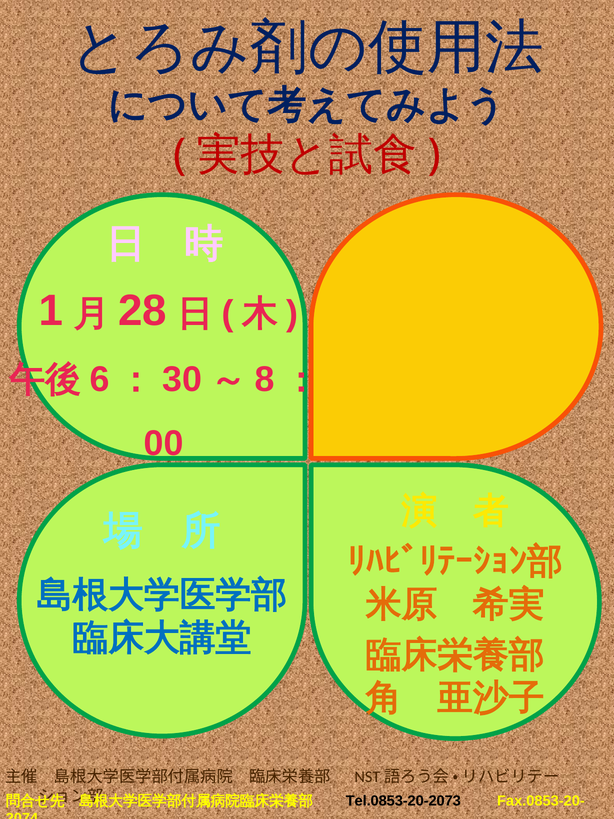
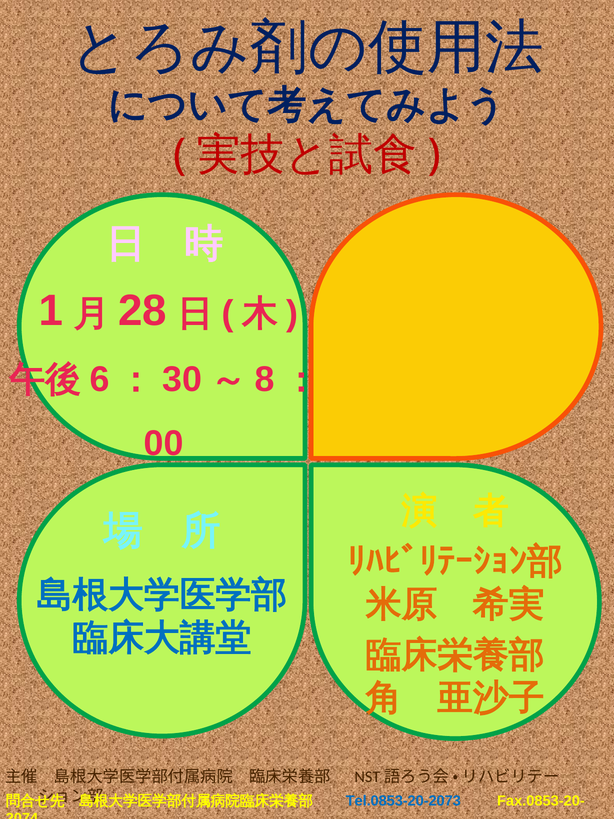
Tel.0853-20-2073 colour: black -> blue
